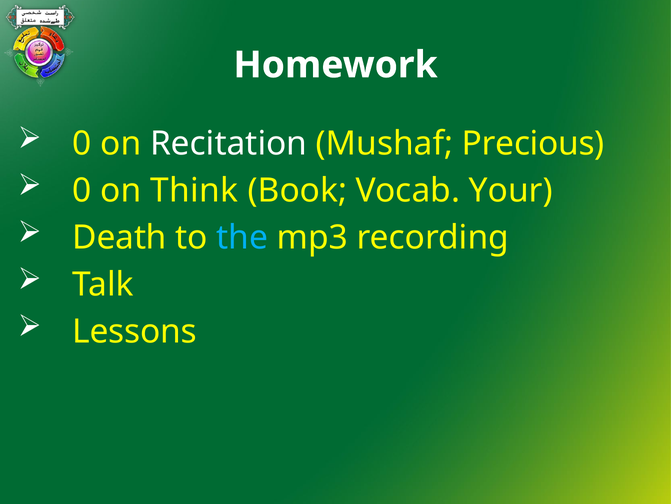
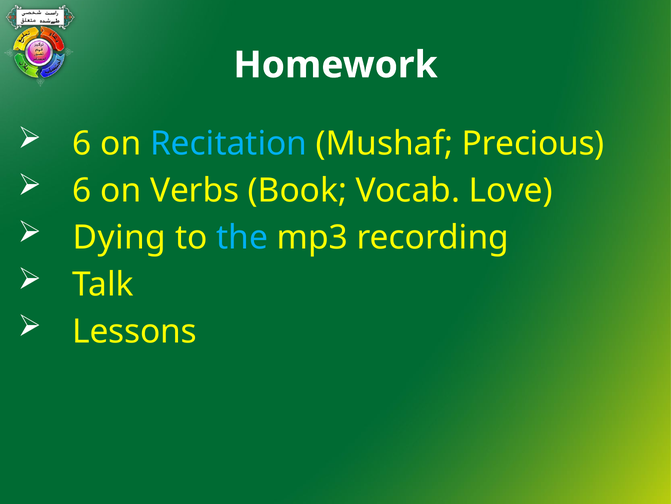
0 at (82, 143): 0 -> 6
Recitation colour: white -> light blue
0 at (82, 190): 0 -> 6
Think: Think -> Verbs
Your: Your -> Love
Death: Death -> Dying
